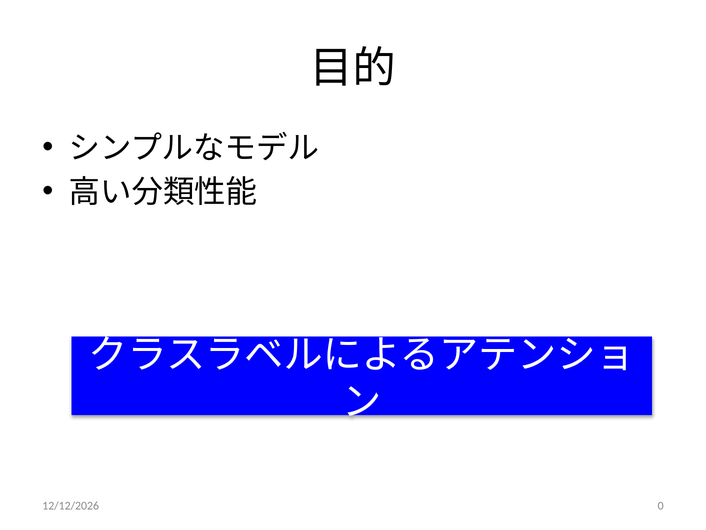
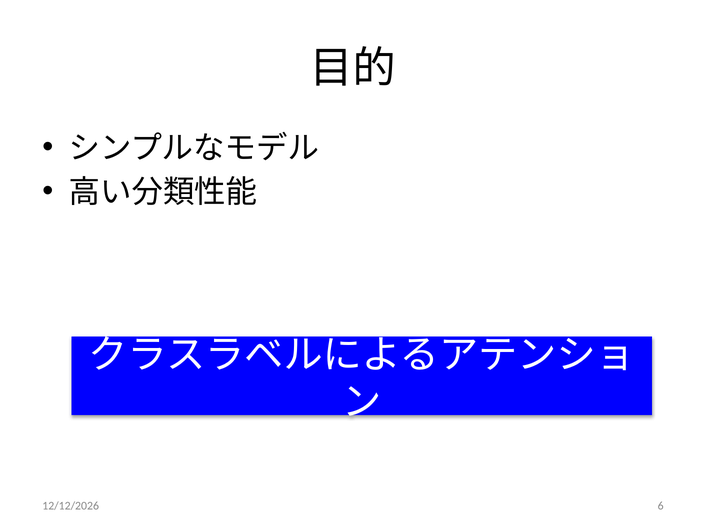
0: 0 -> 6
